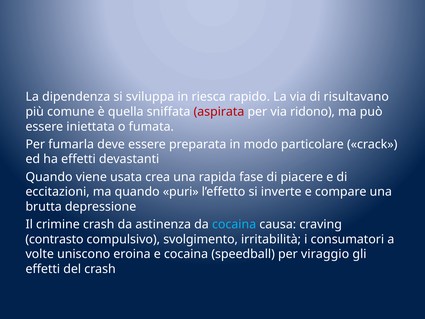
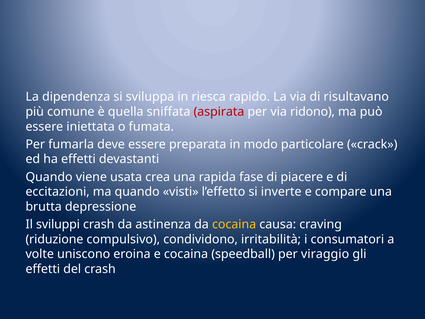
puri: puri -> visti
crimine: crimine -> sviluppi
cocaina at (234, 224) colour: light blue -> yellow
contrasto: contrasto -> riduzione
svolgimento: svolgimento -> condividono
